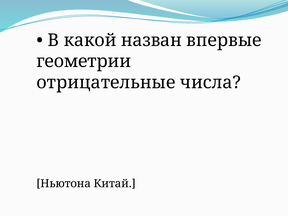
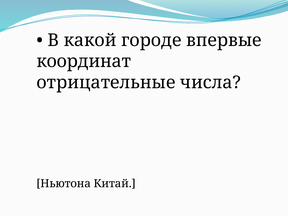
назван: назван -> городе
геометрии: геометрии -> координат
